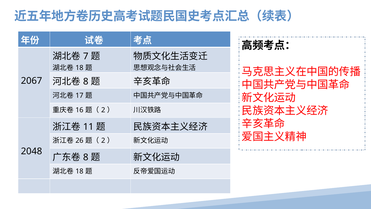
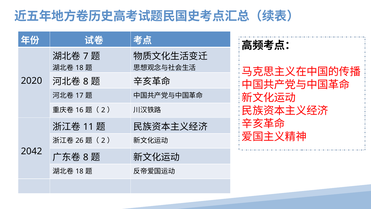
2067: 2067 -> 2020
2048: 2048 -> 2042
